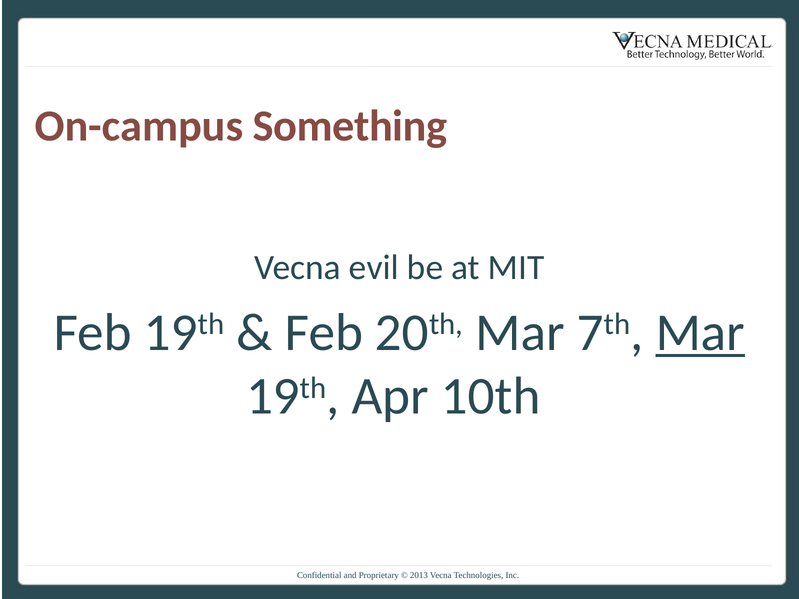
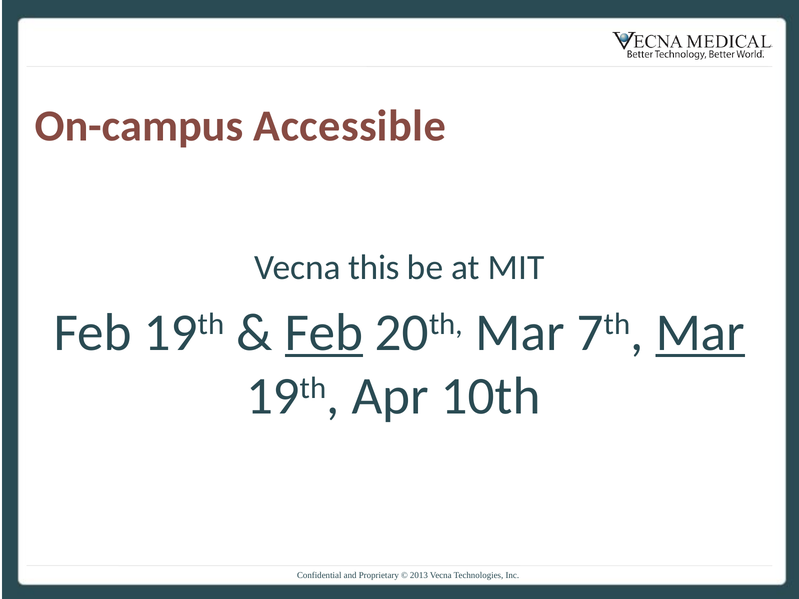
Something: Something -> Accessible
evil: evil -> this
Feb at (324, 333) underline: none -> present
